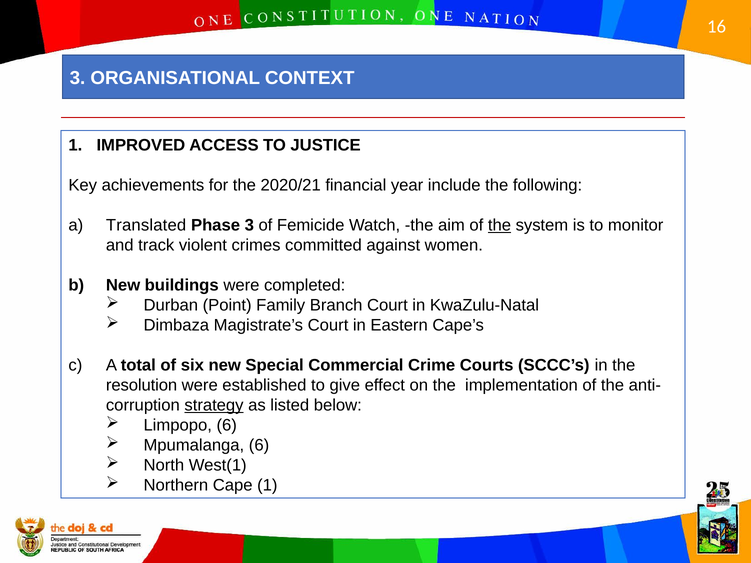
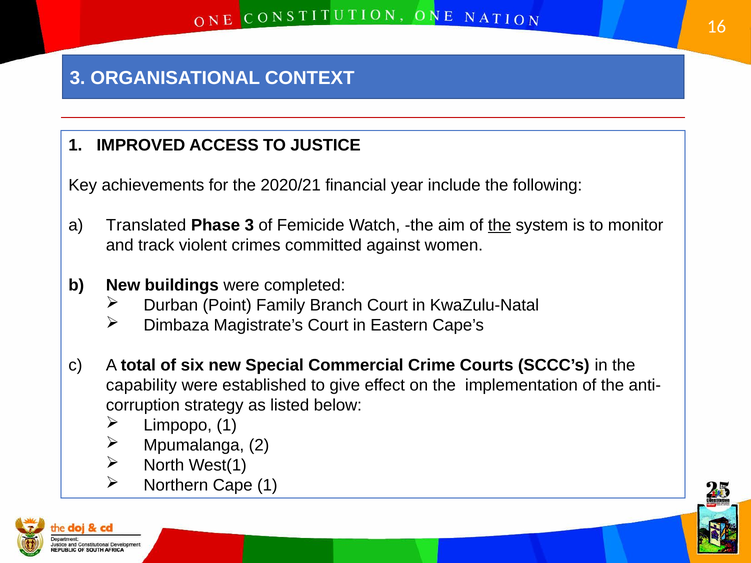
resolution: resolution -> capability
strategy underline: present -> none
Limpopo 6: 6 -> 1
Mpumalanga 6: 6 -> 2
